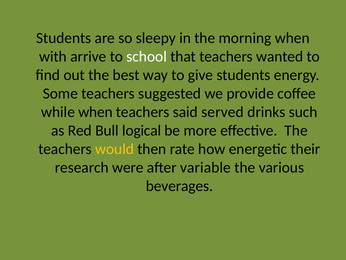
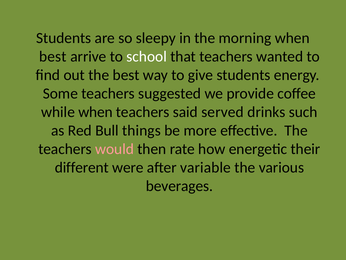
with at (53, 56): with -> best
logical: logical -> things
would colour: yellow -> pink
research: research -> different
